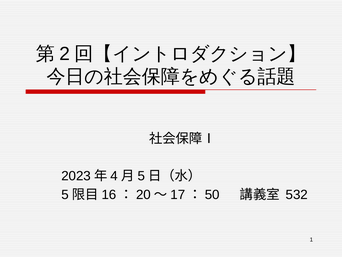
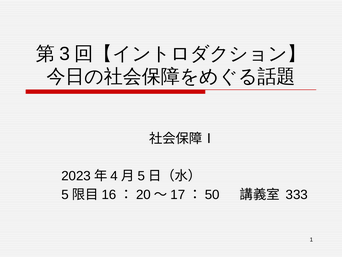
2: 2 -> 3
532: 532 -> 333
